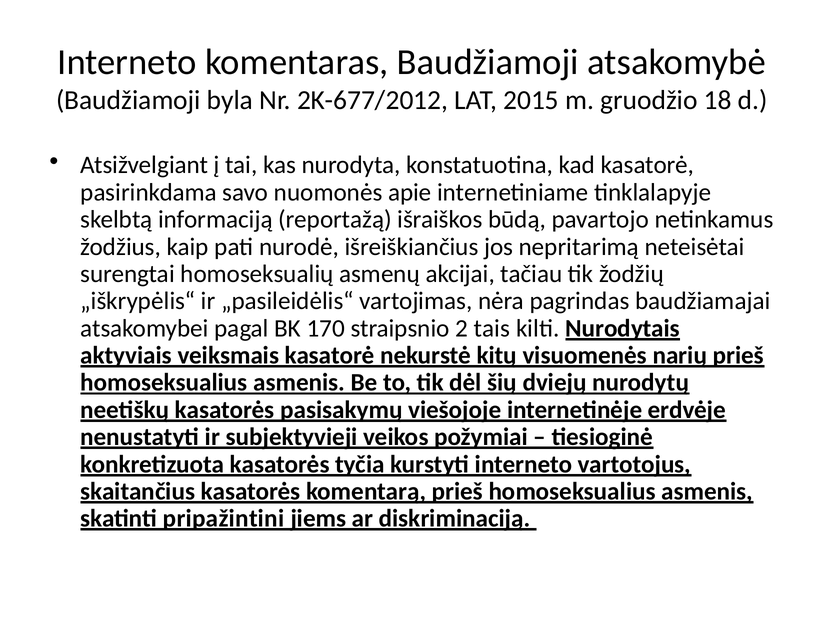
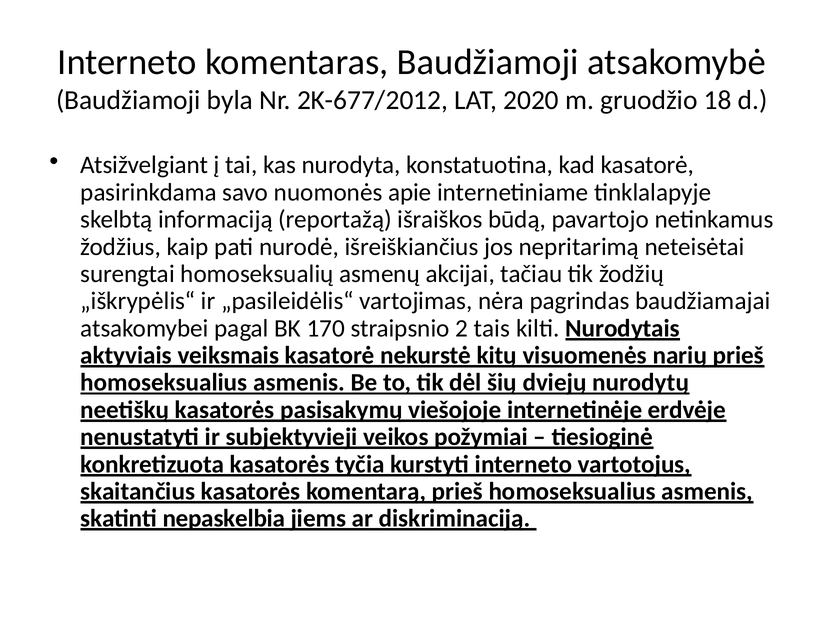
2015: 2015 -> 2020
pripažintini: pripažintini -> nepaskelbia
